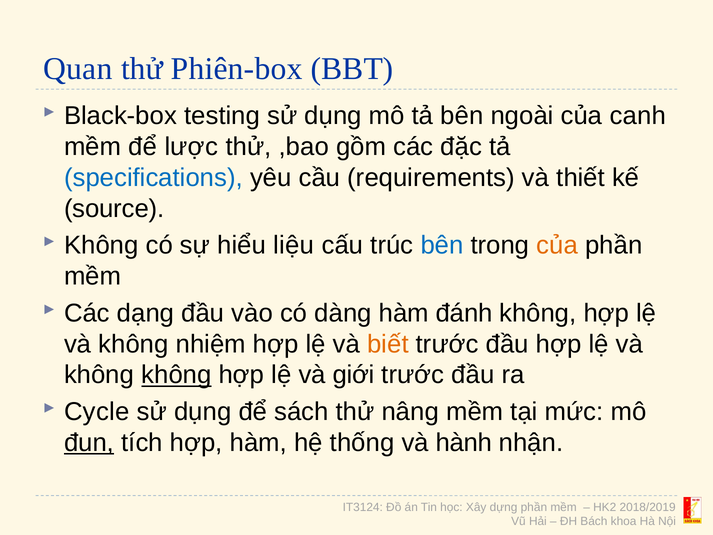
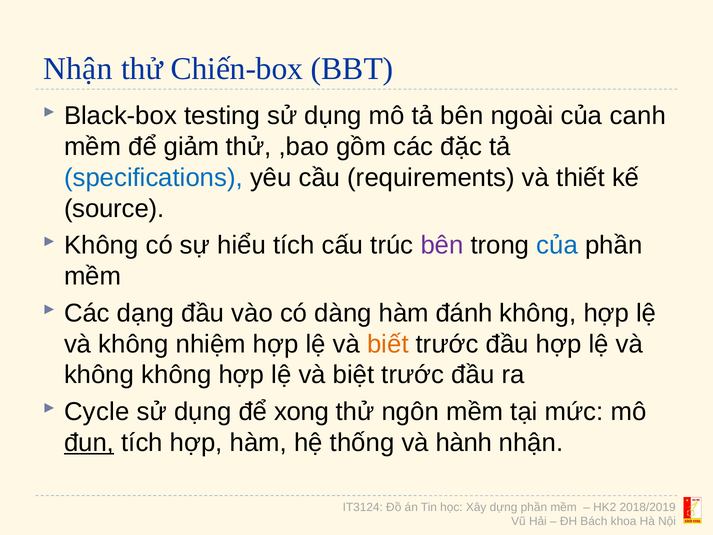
Quan at (78, 69): Quan -> Nhận
Phiên-box: Phiên-box -> Chiến-box
lược: lược -> giảm
hiểu liệu: liệu -> tích
bên at (442, 245) colour: blue -> purple
của at (557, 245) colour: orange -> blue
không at (176, 375) underline: present -> none
giới: giới -> biệt
sách: sách -> xong
nâng: nâng -> ngôn
